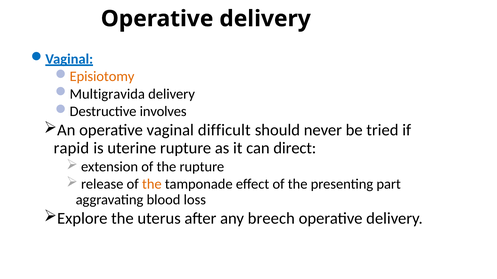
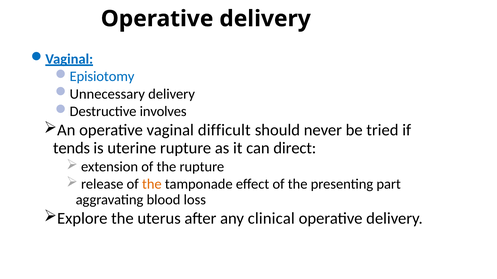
Episiotomy colour: orange -> blue
Multigravida: Multigravida -> Unnecessary
rapid: rapid -> tends
breech: breech -> clinical
